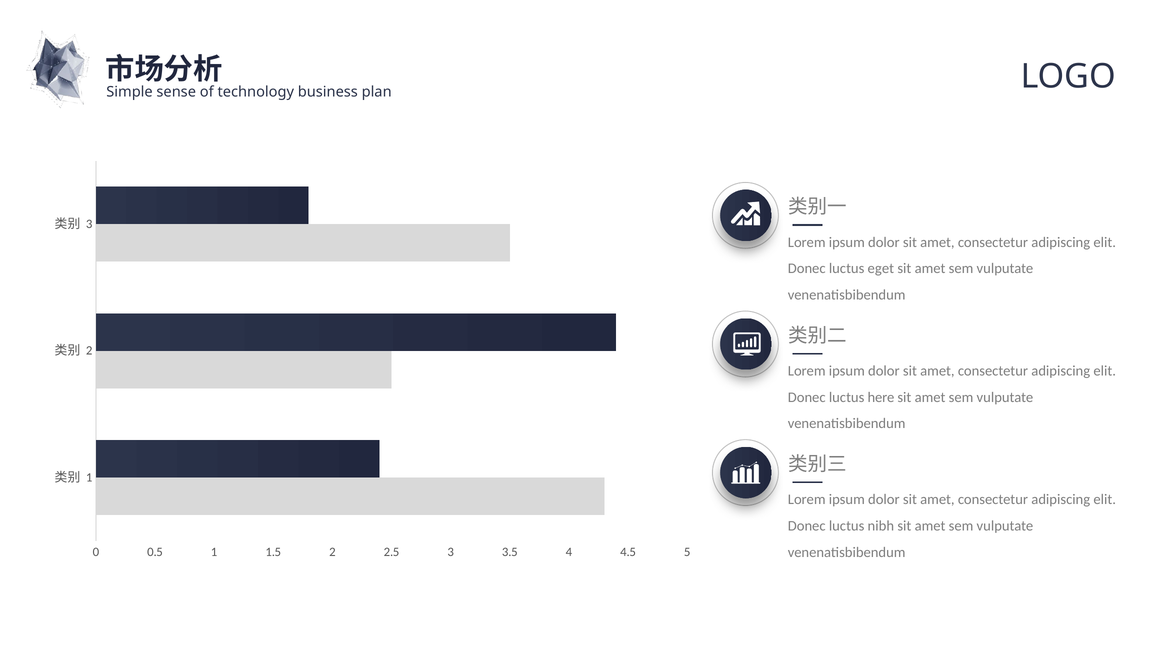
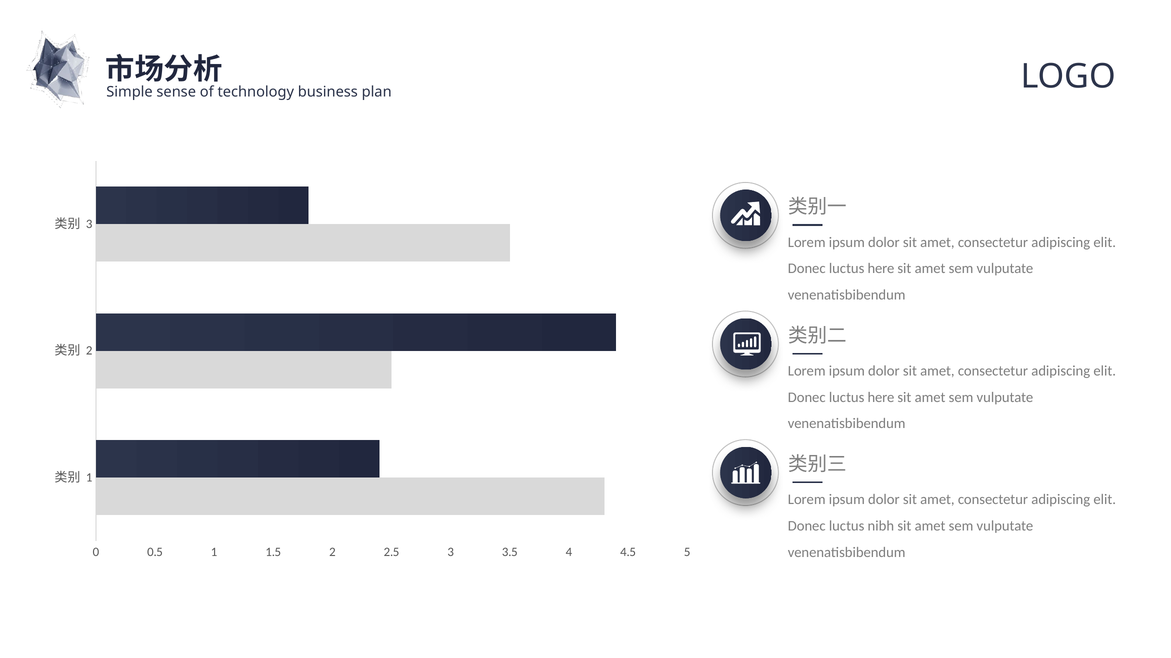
eget at (881, 269): eget -> here
